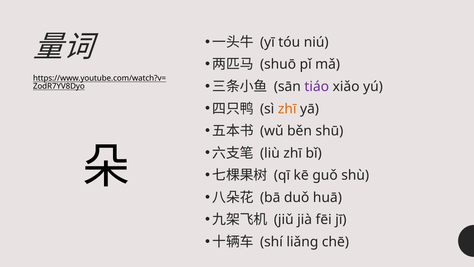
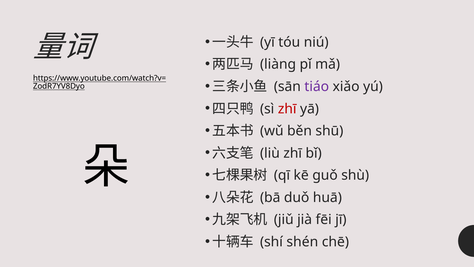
shuō: shuō -> liàng
zhī at (287, 109) colour: orange -> red
liǎng: liǎng -> shén
